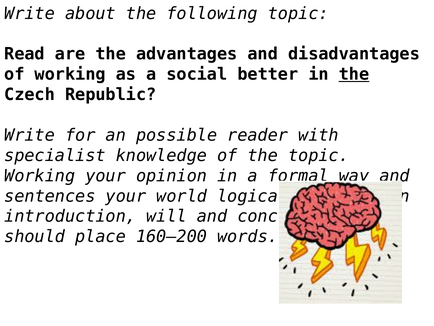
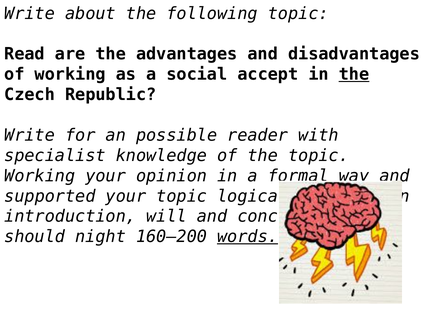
better: better -> accept
sentences: sentences -> supported
your world: world -> topic
place: place -> night
words underline: none -> present
